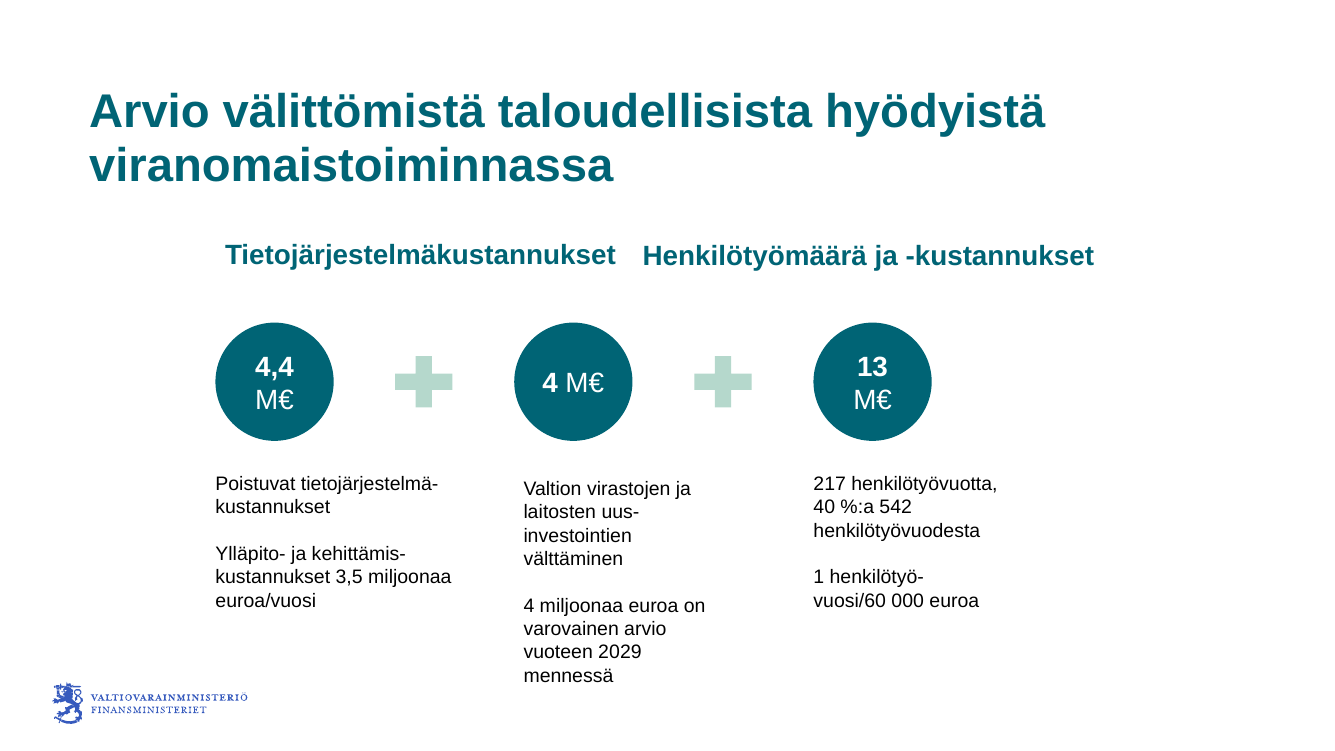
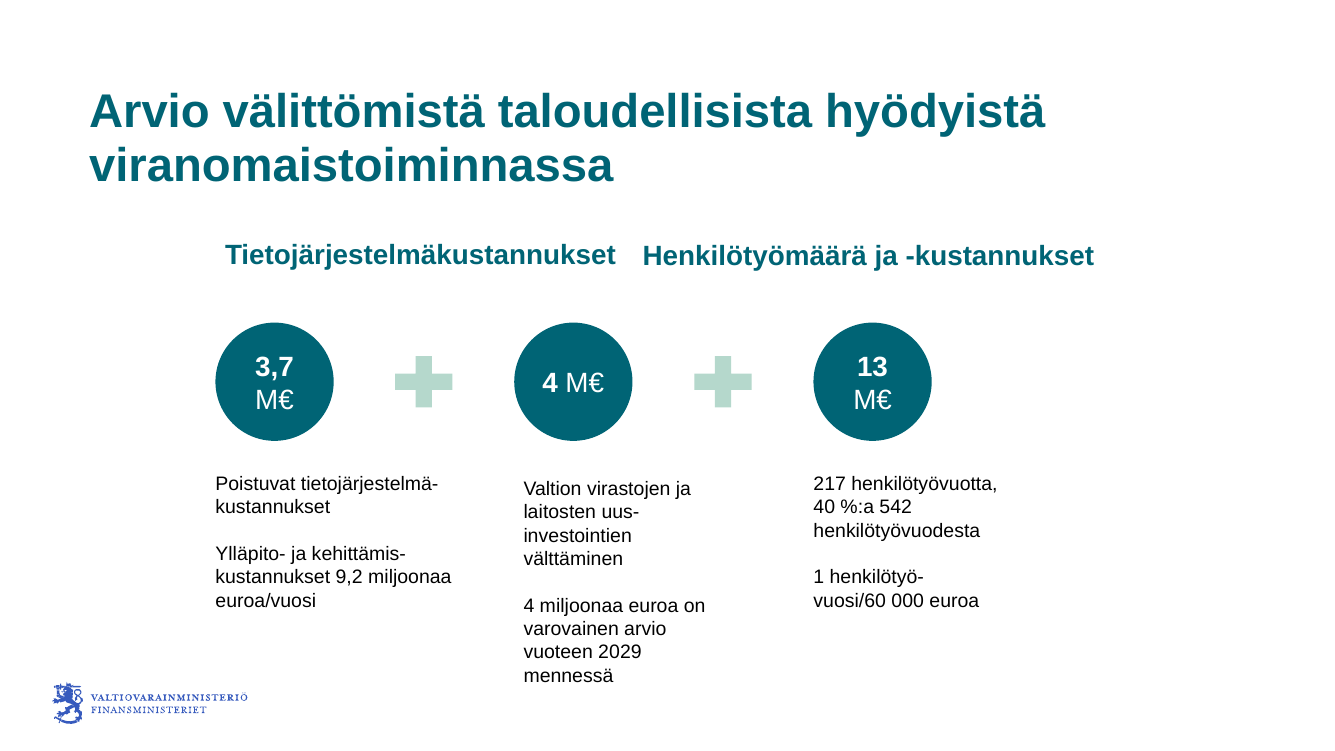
4,4: 4,4 -> 3,7
3,5: 3,5 -> 9,2
